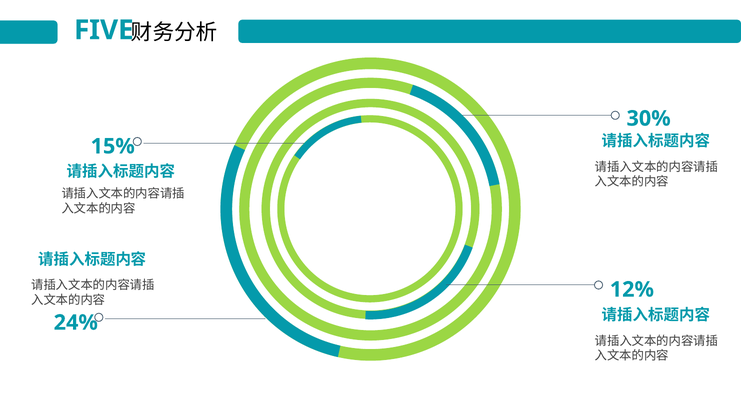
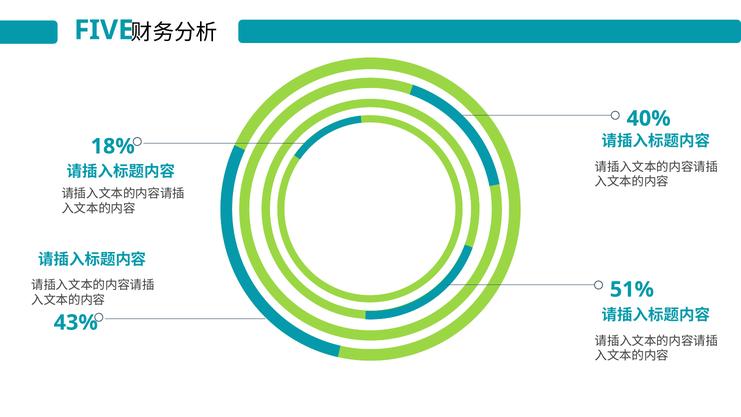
30%: 30% -> 40%
15%: 15% -> 18%
12%: 12% -> 51%
24%: 24% -> 43%
